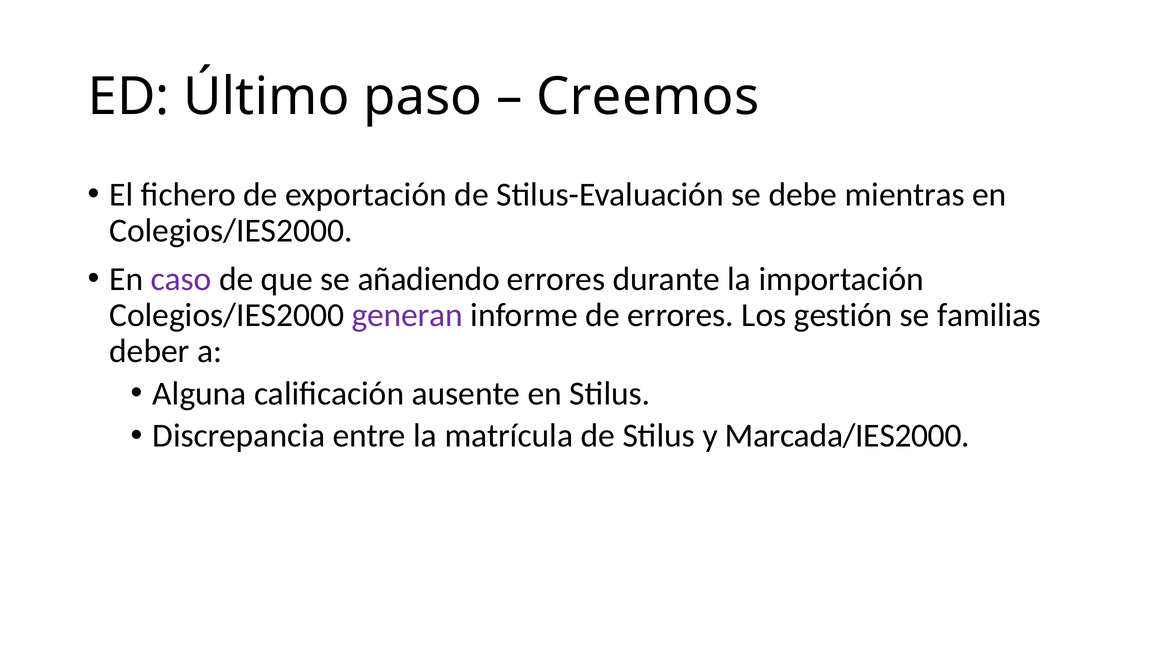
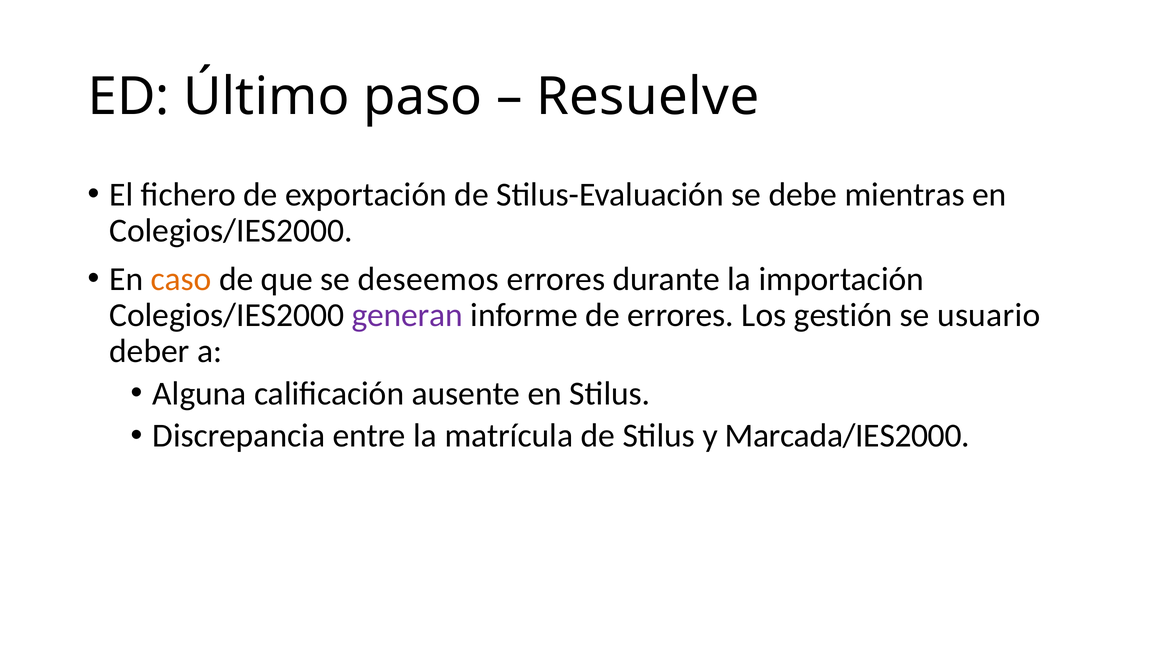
Creemos: Creemos -> Resuelve
caso colour: purple -> orange
añadiendo: añadiendo -> deseemos
familias: familias -> usuario
